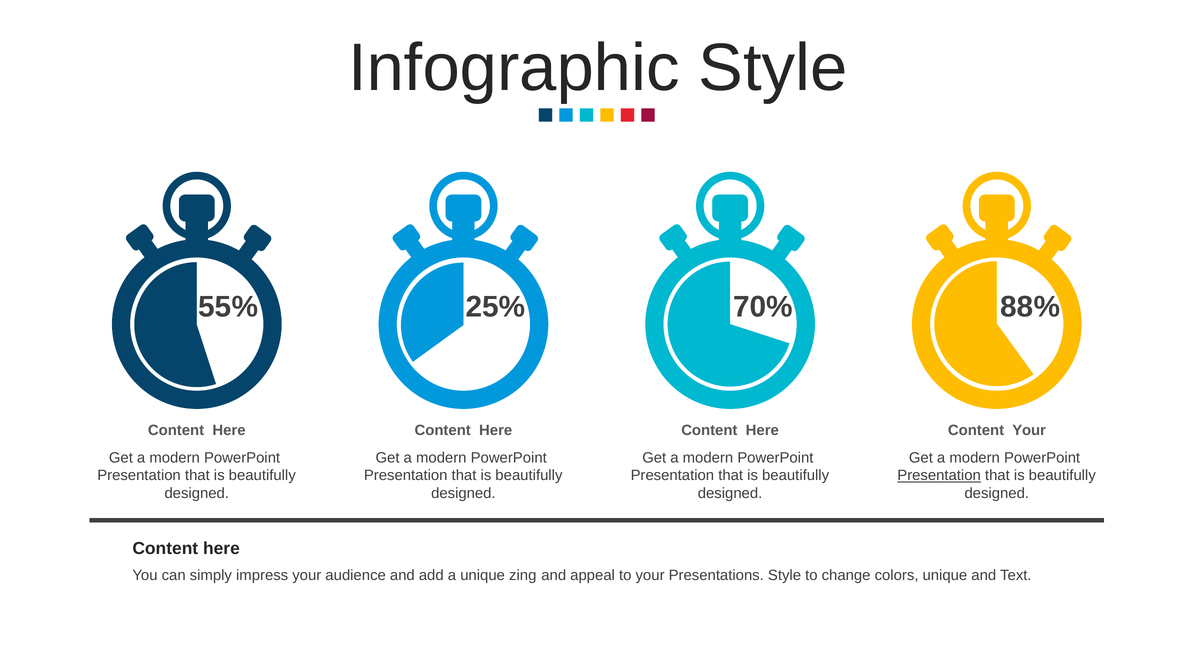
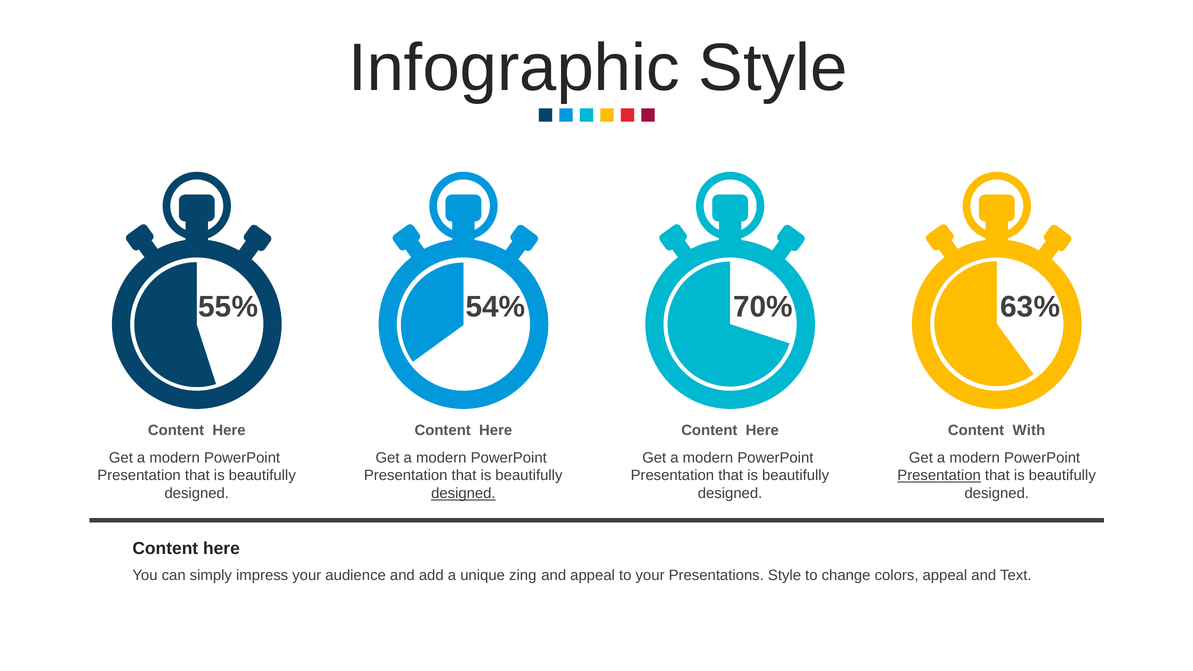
25%: 25% -> 54%
88%: 88% -> 63%
Content Your: Your -> With
designed at (463, 493) underline: none -> present
colors unique: unique -> appeal
